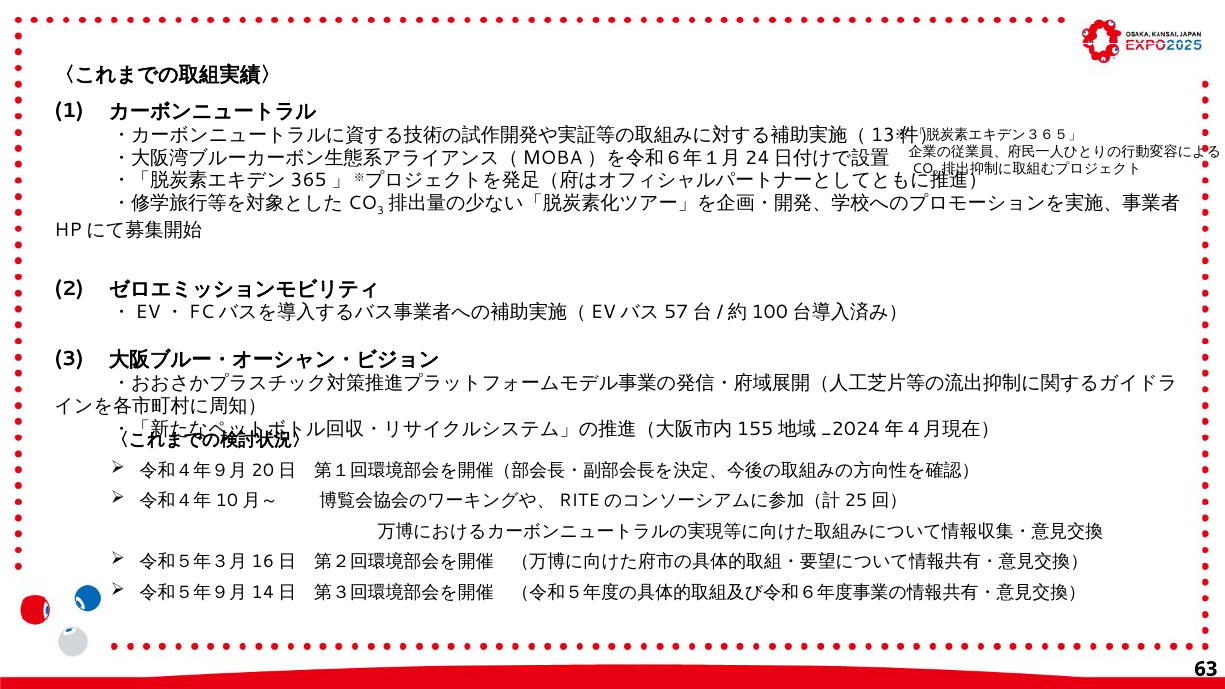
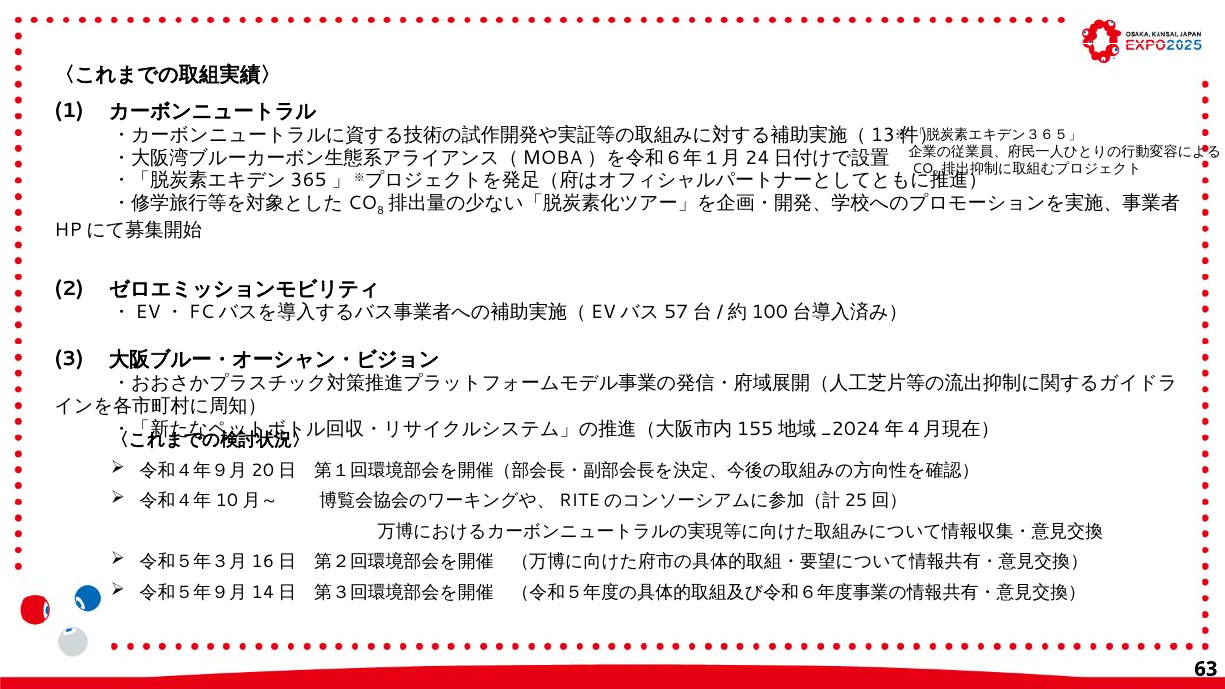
3 at (381, 211): 3 -> 8
